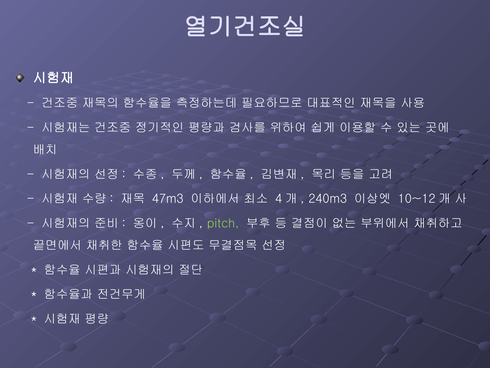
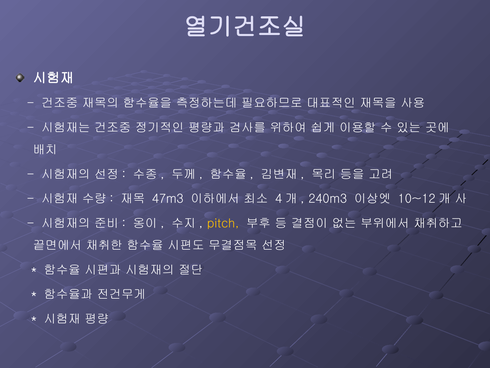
pitch colour: light green -> yellow
